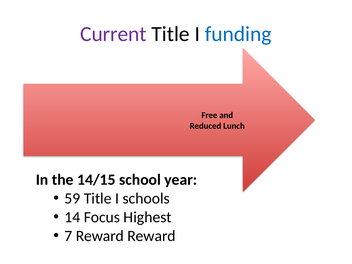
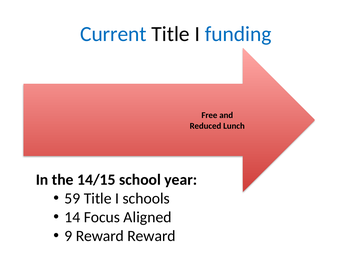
Current colour: purple -> blue
Highest: Highest -> Aligned
7: 7 -> 9
